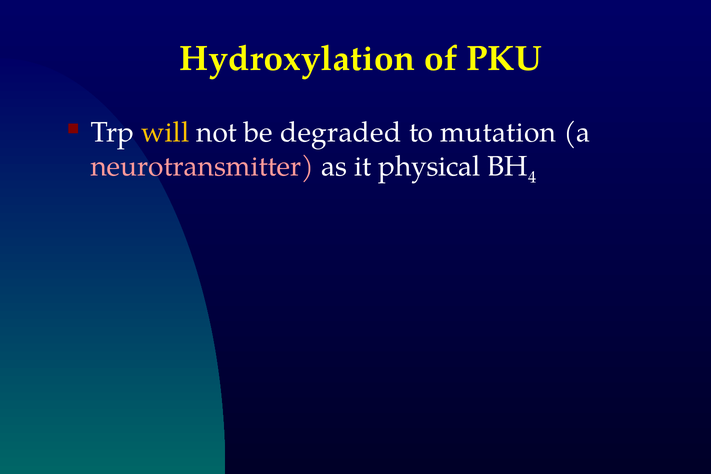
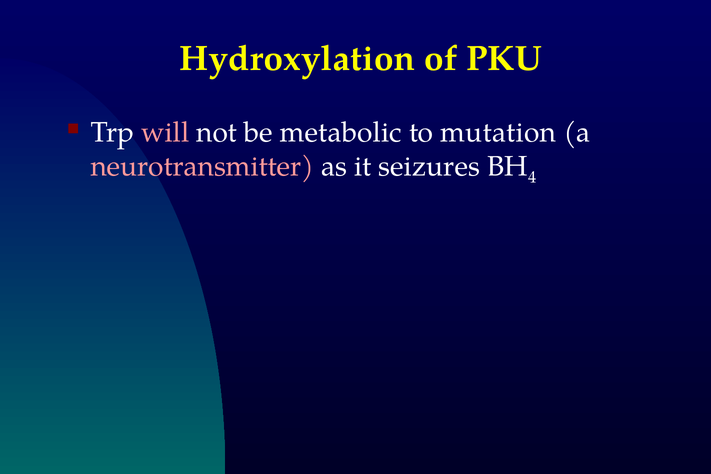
will colour: yellow -> pink
degraded: degraded -> metabolic
physical: physical -> seizures
